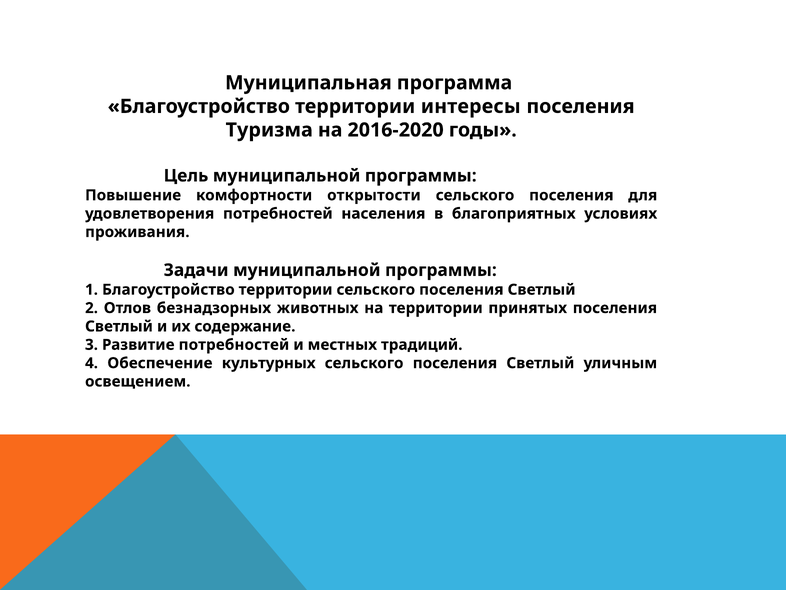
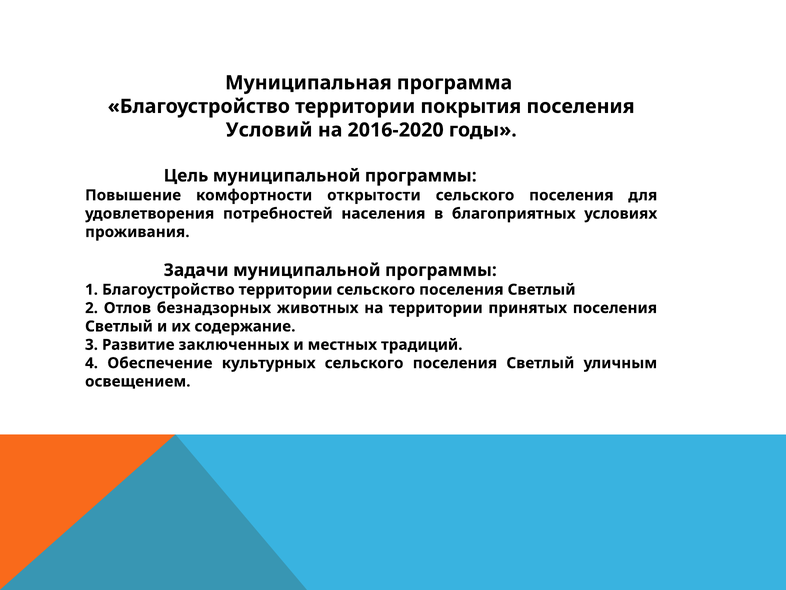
интересы: интересы -> покрытия
Туризма: Туризма -> Условий
Развитие потребностей: потребностей -> заключенных
